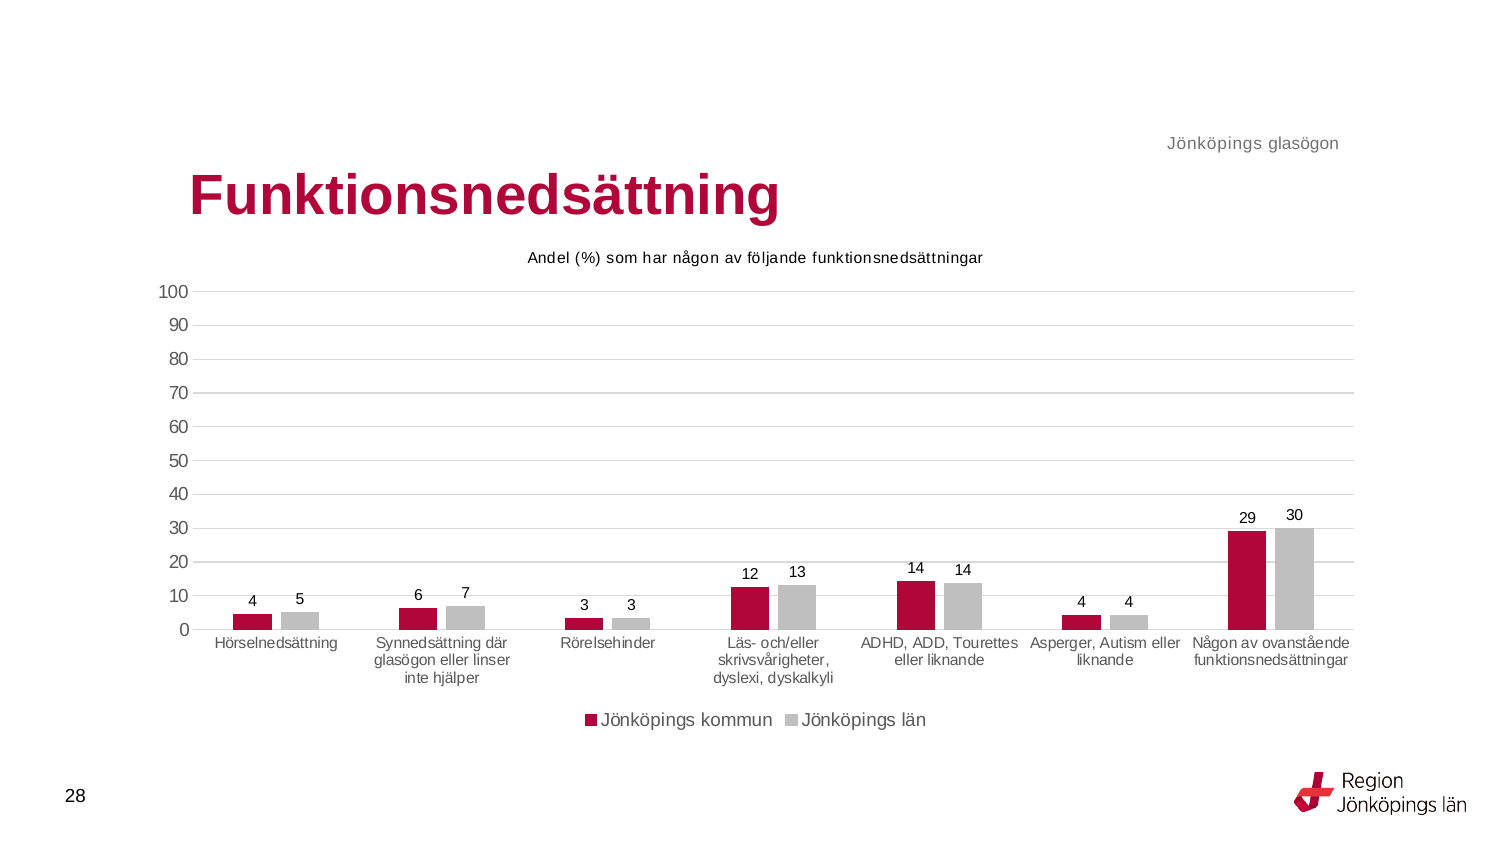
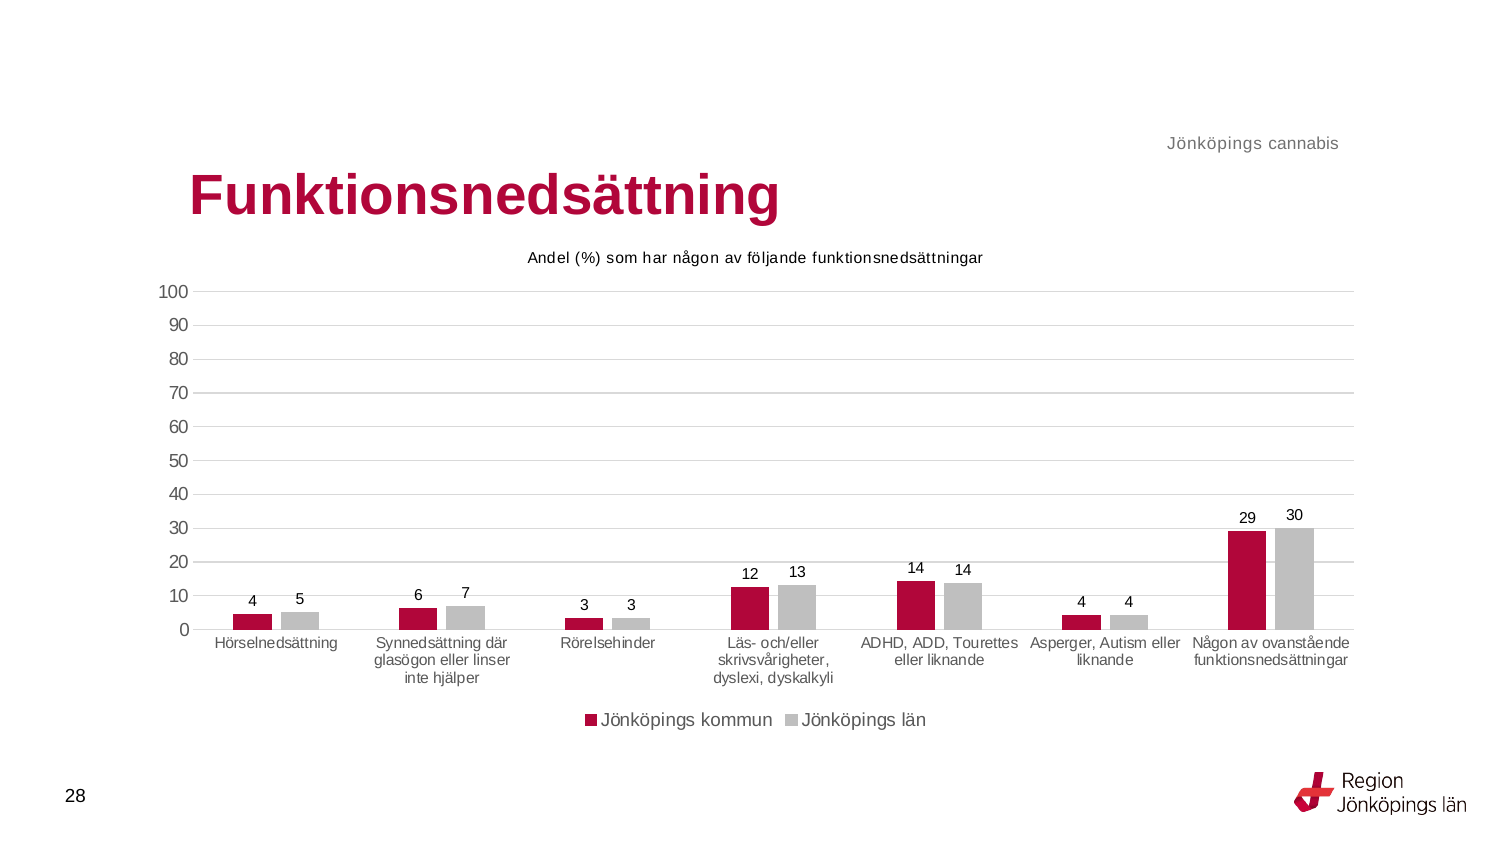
Jönköpings glasögon: glasögon -> cannabis
